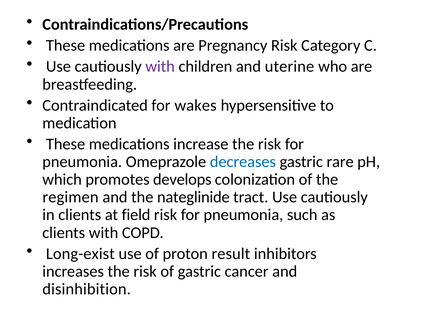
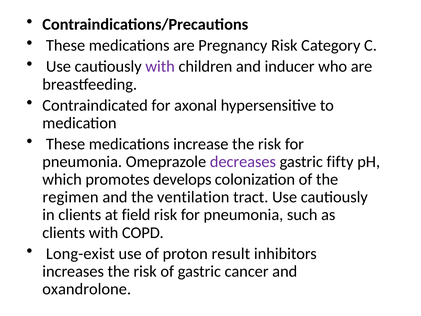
uterine: uterine -> inducer
wakes: wakes -> axonal
decreases colour: blue -> purple
rare: rare -> fifty
nateglinide: nateglinide -> ventilation
disinhibition: disinhibition -> oxandrolone
